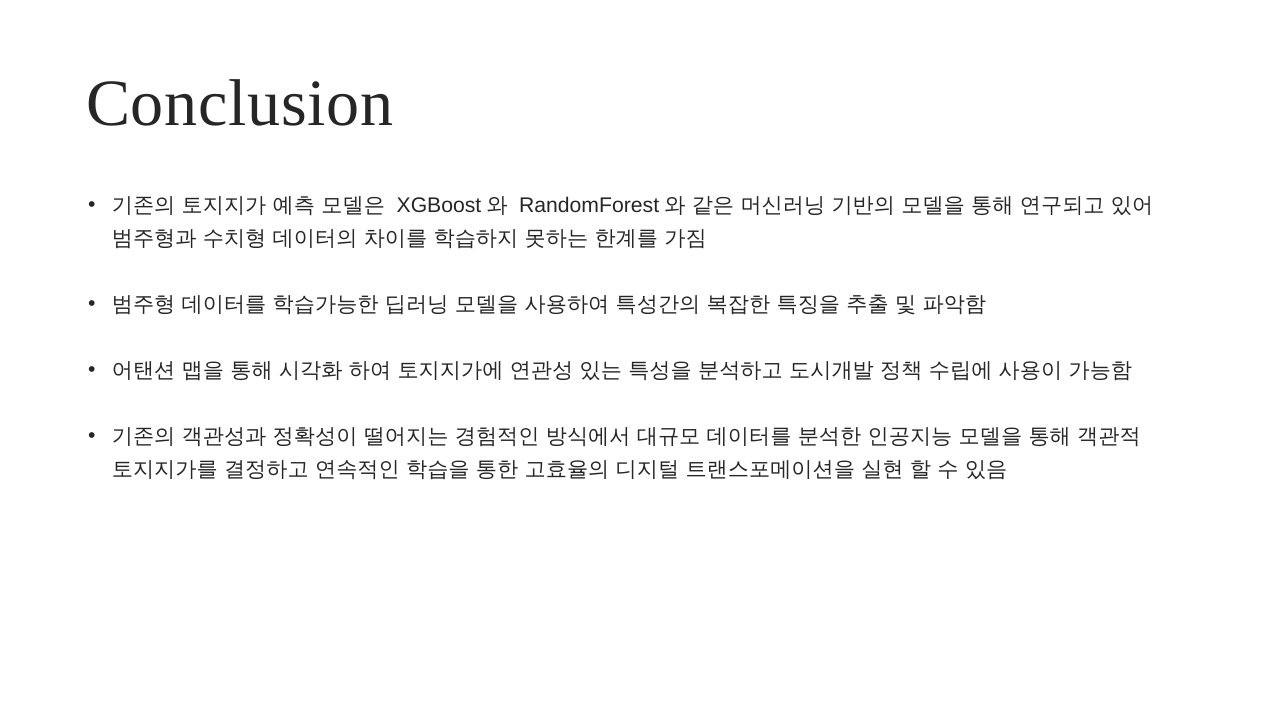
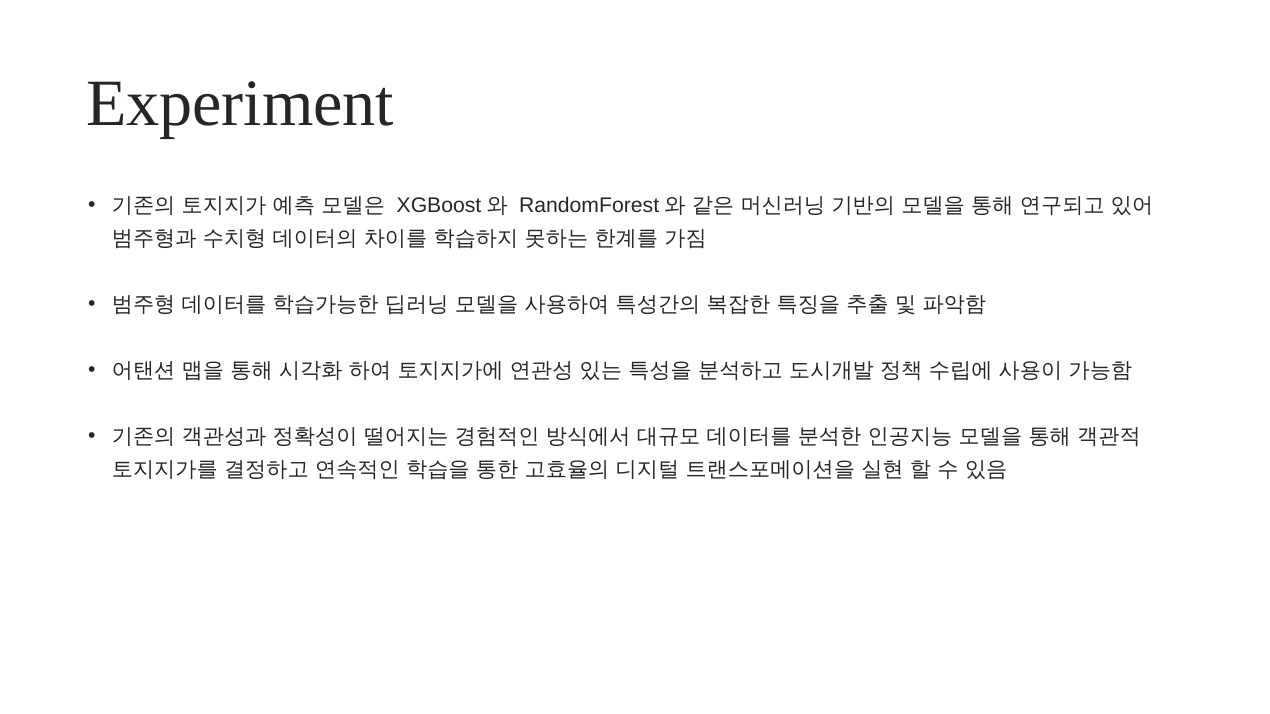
Conclusion: Conclusion -> Experiment
